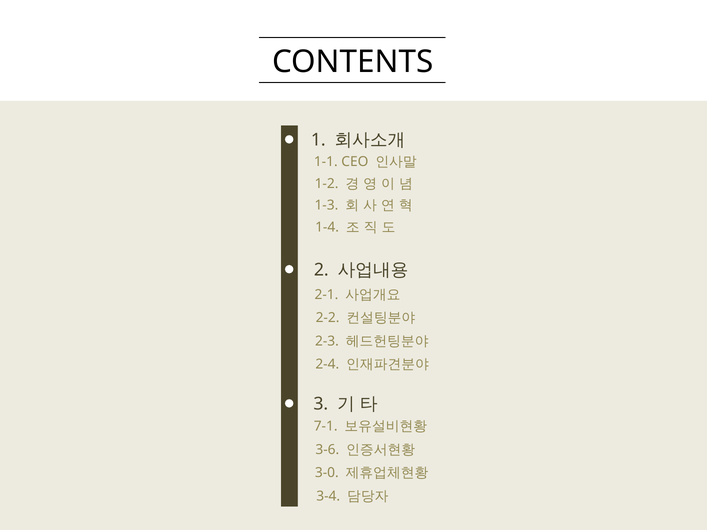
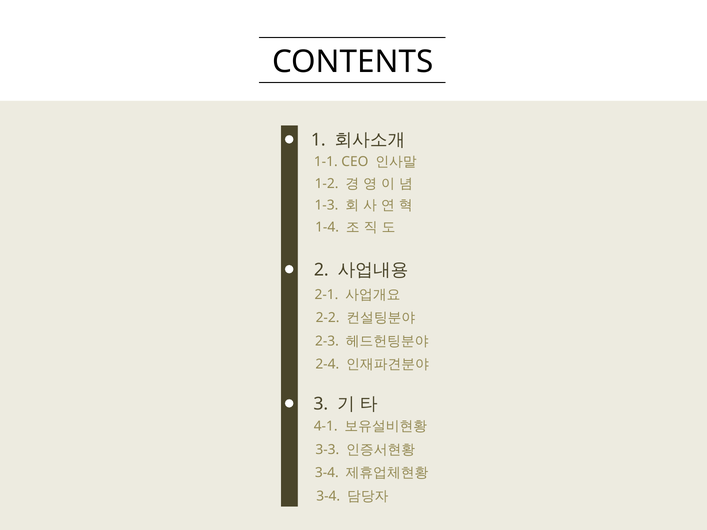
7-1: 7-1 -> 4-1
3-6: 3-6 -> 3-3
3-0 at (327, 473): 3-0 -> 3-4
